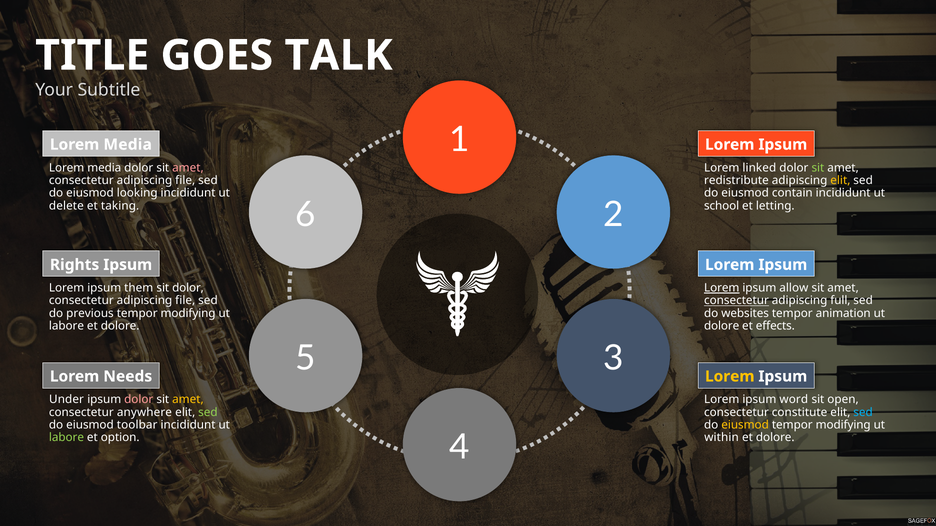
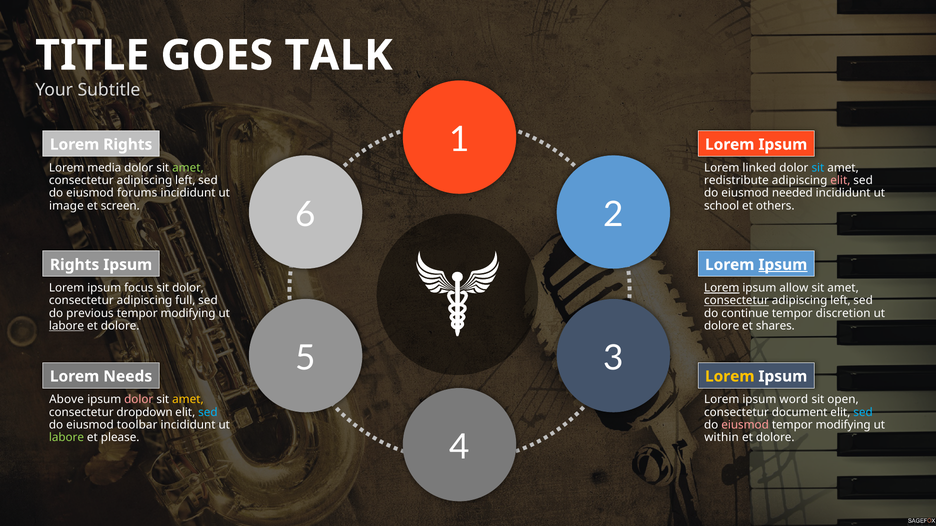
Media at (128, 145): Media -> Rights
amet at (188, 168) colour: pink -> light green
sit at (818, 168) colour: light green -> light blue
file at (185, 181): file -> left
elit at (840, 181) colour: yellow -> pink
looking: looking -> forums
contain: contain -> needed
delete: delete -> image
taking: taking -> screen
letting: letting -> others
Ipsum at (783, 265) underline: none -> present
them: them -> focus
file at (185, 301): file -> full
full at (840, 301): full -> left
websites: websites -> continue
animation: animation -> discretion
labore at (66, 326) underline: none -> present
effects: effects -> shares
Under: Under -> Above
anywhere: anywhere -> dropdown
sed at (208, 413) colour: light green -> light blue
constitute: constitute -> document
eiusmod at (745, 425) colour: yellow -> pink
option: option -> please
